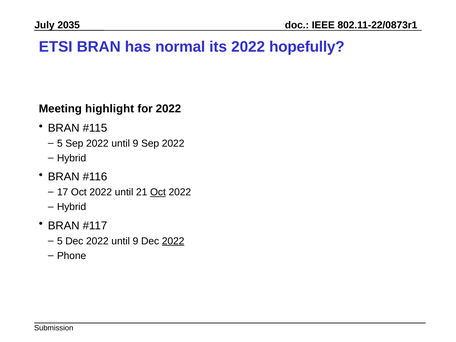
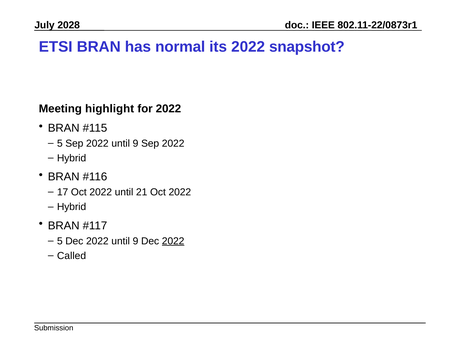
2035: 2035 -> 2028
hopefully: hopefully -> snapshot
Oct at (158, 192) underline: present -> none
Phone: Phone -> Called
